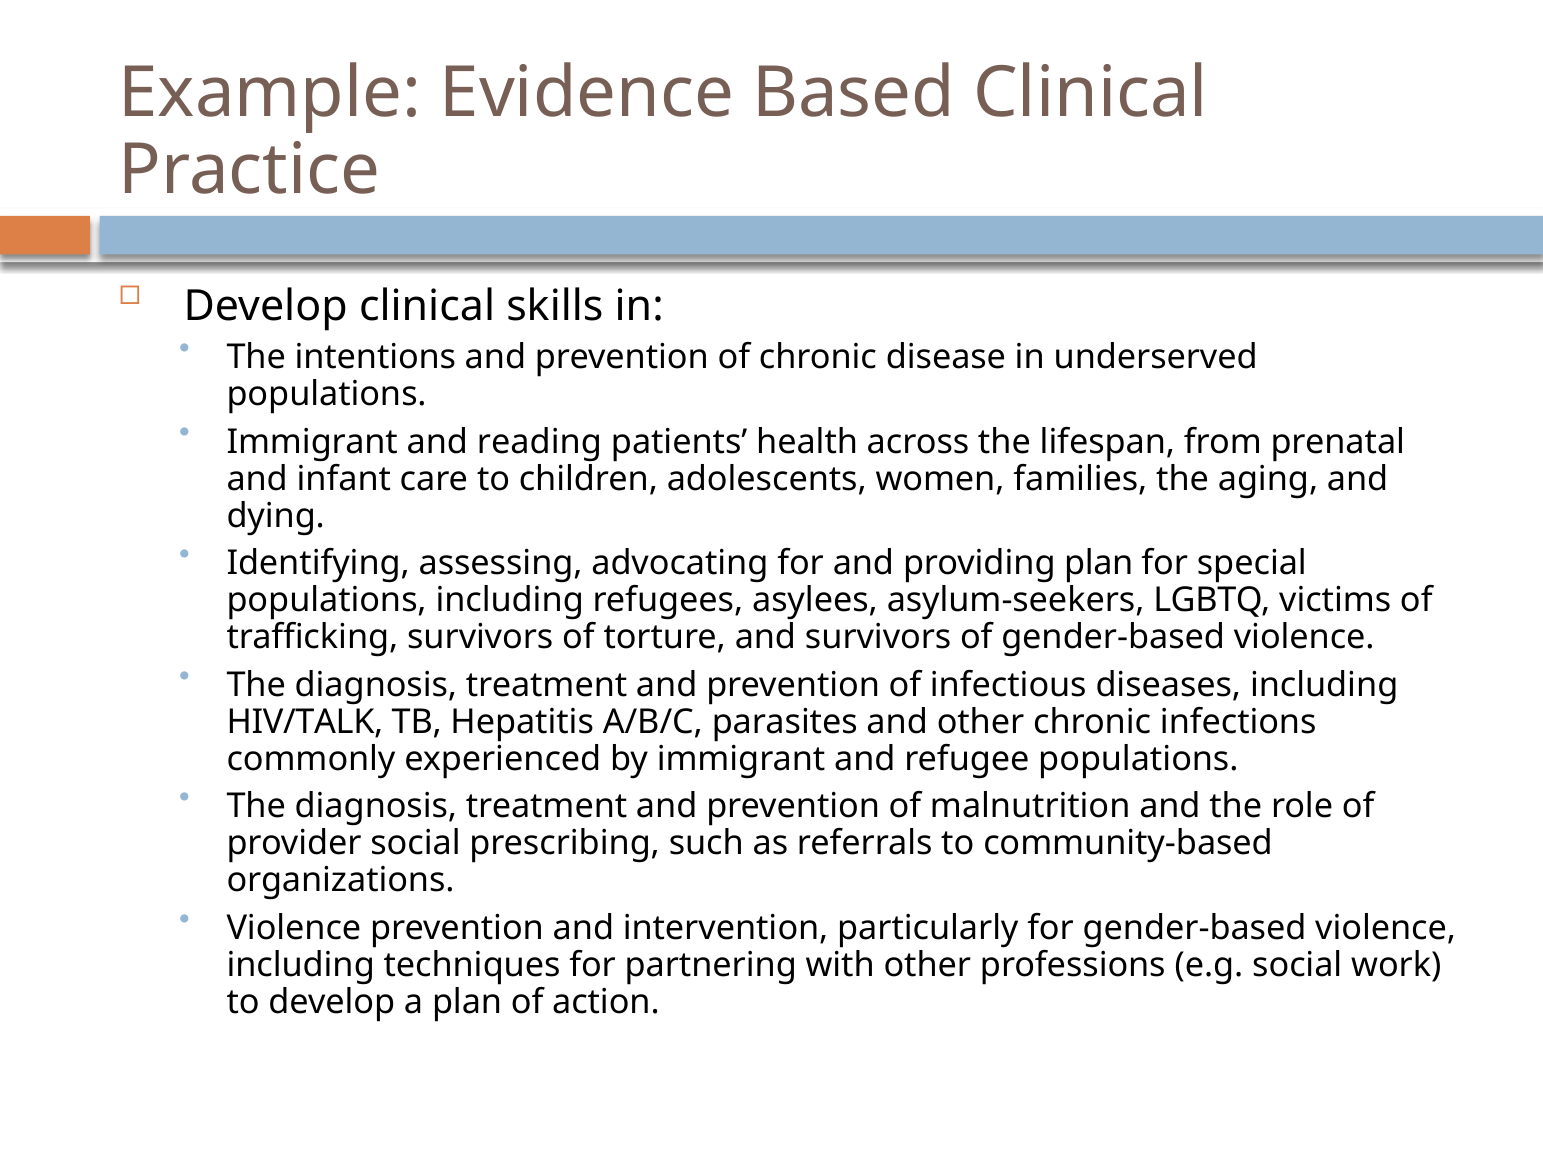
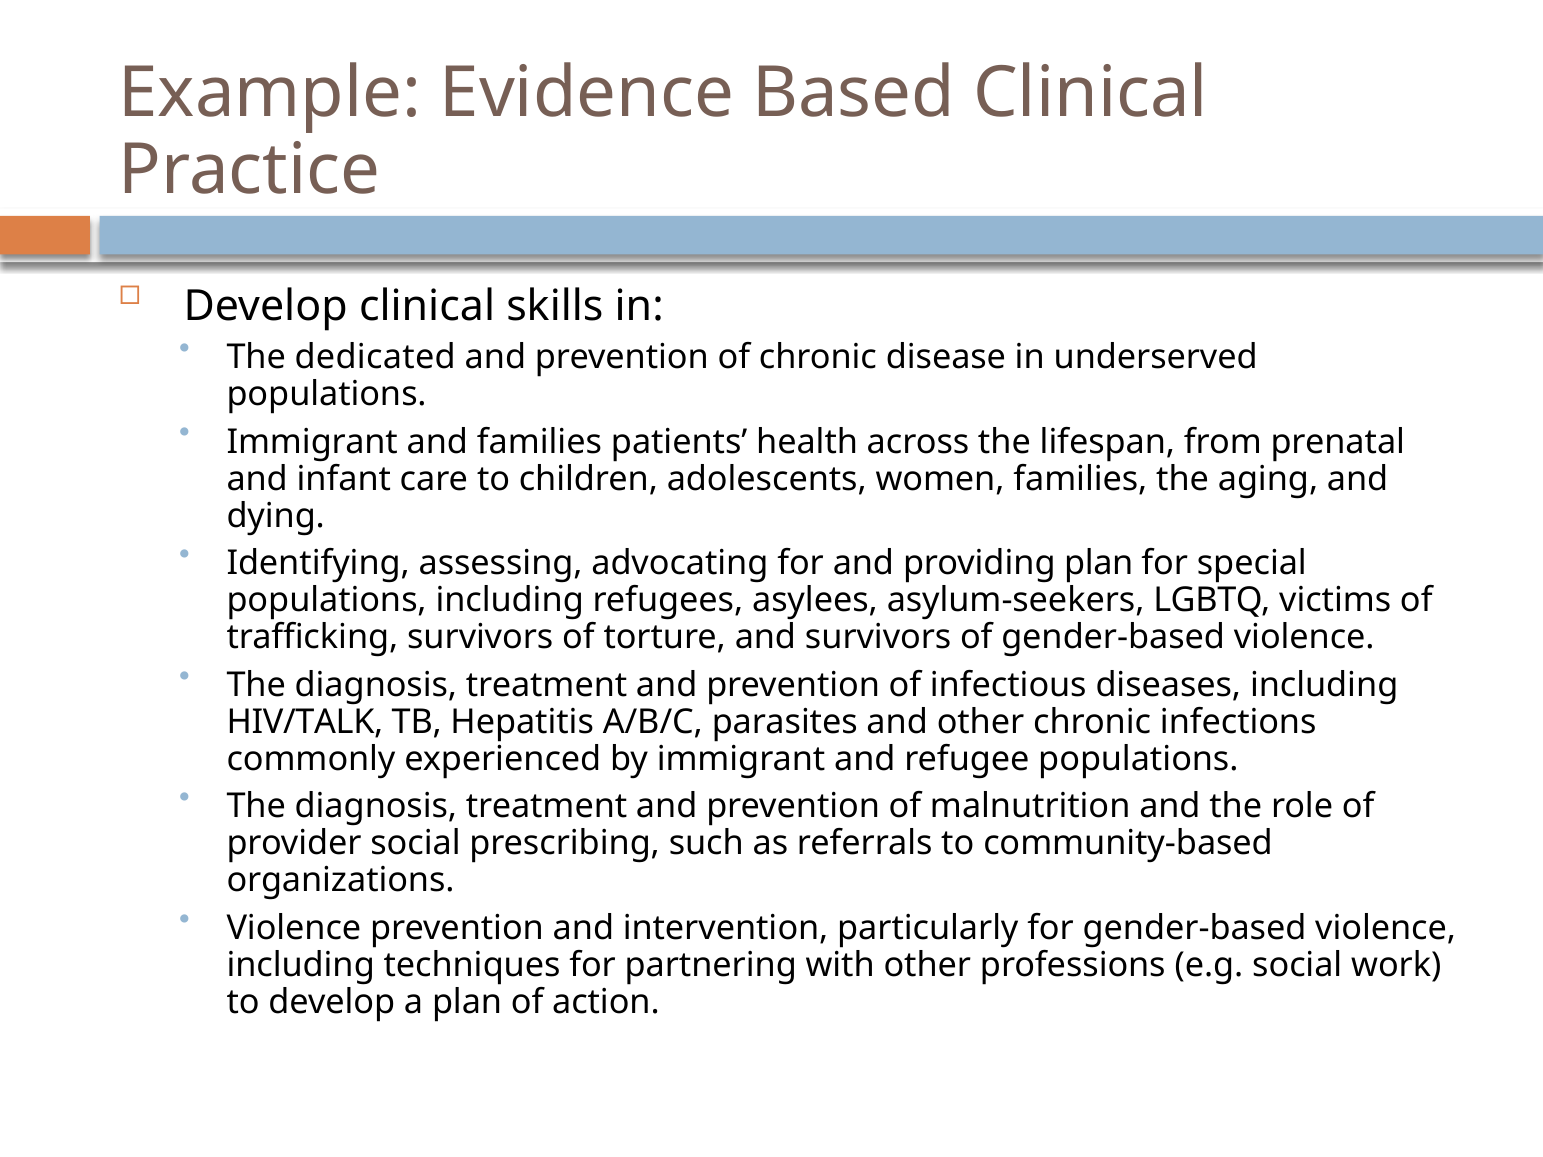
intentions: intentions -> dedicated
and reading: reading -> families
